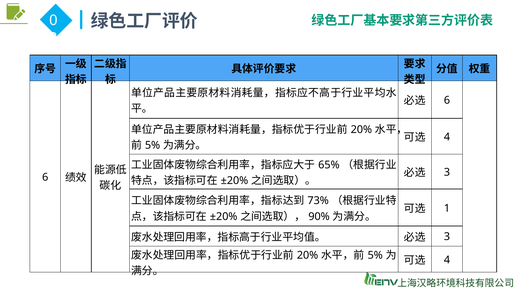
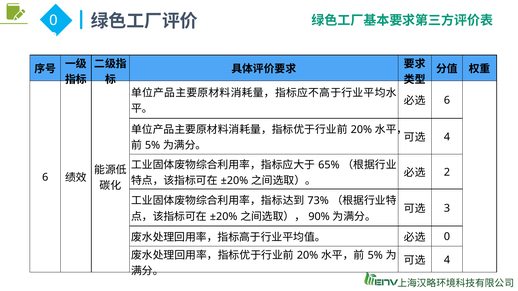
3 at (447, 172): 3 -> 2
1: 1 -> 3
3 at (447, 237): 3 -> 0
